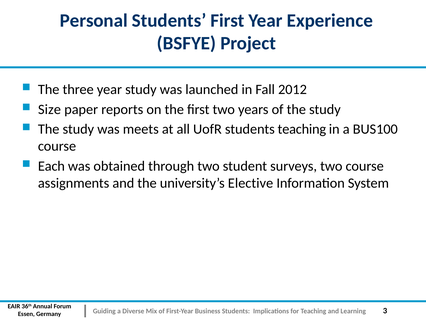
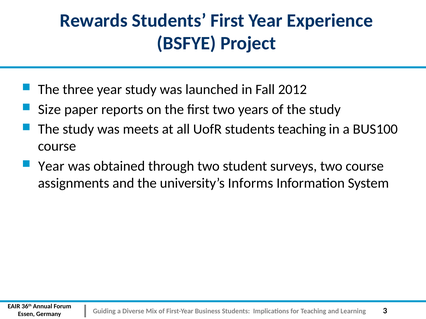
Personal: Personal -> Rewards
Each at (51, 166): Each -> Year
Elective: Elective -> Informs
